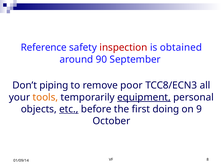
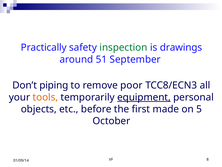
Reference: Reference -> Practically
inspection colour: red -> green
obtained: obtained -> drawings
90: 90 -> 51
etc underline: present -> none
doing: doing -> made
9: 9 -> 5
